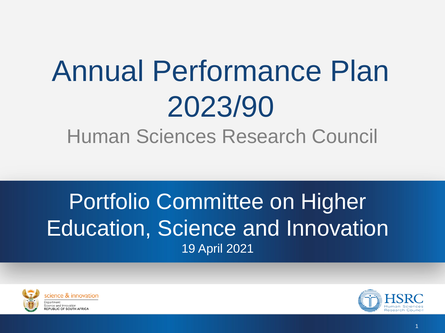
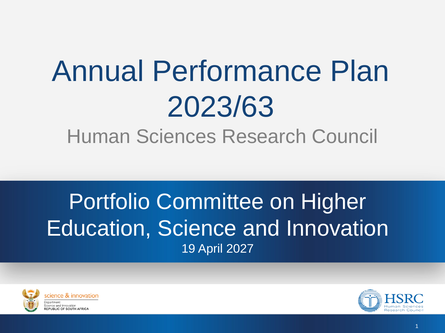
2023/90: 2023/90 -> 2023/63
2021: 2021 -> 2027
